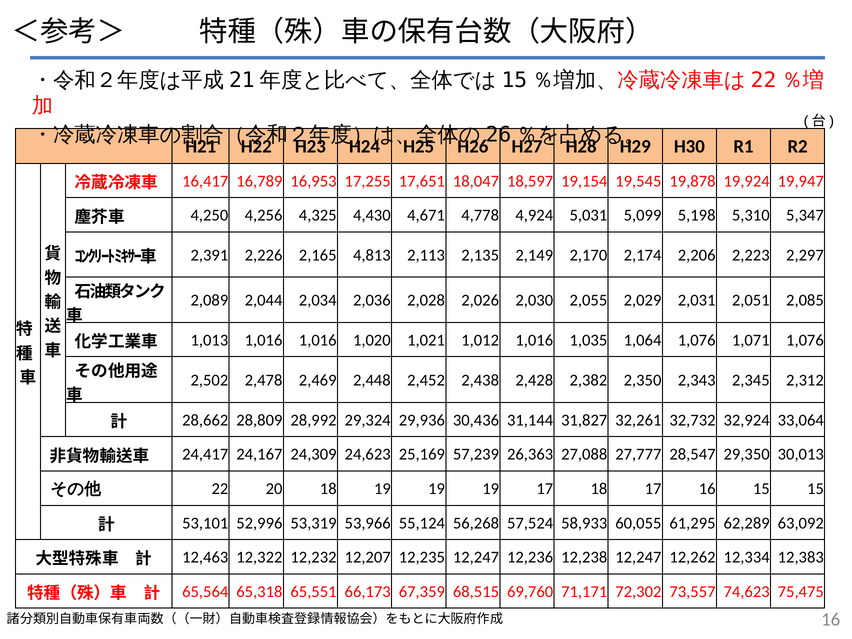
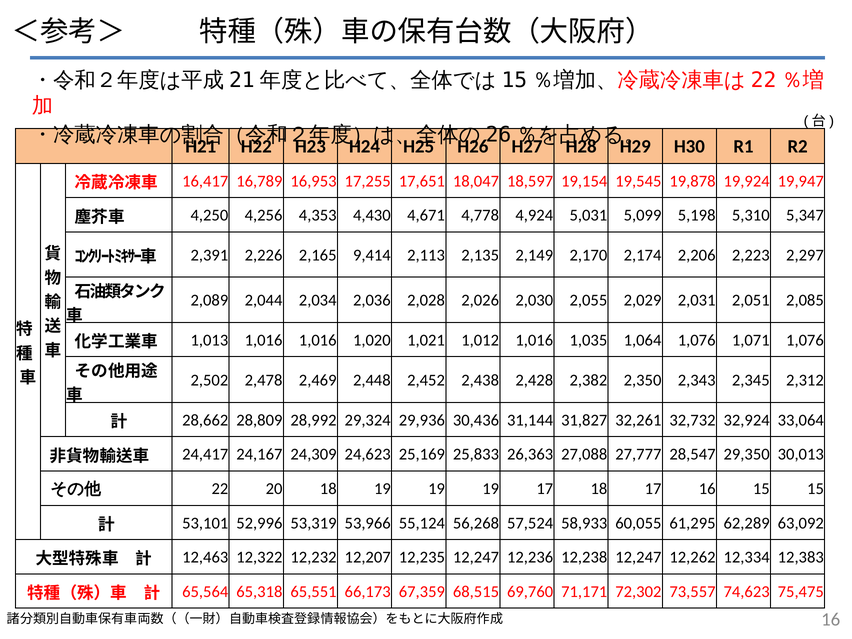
4,325: 4,325 -> 4,353
4,813: 4,813 -> 9,414
57,239: 57,239 -> 25,833
